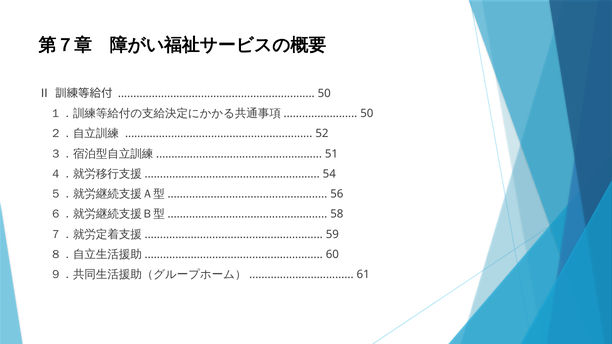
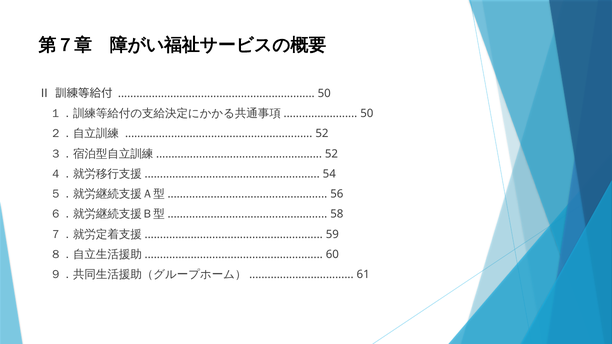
51 at (331, 154): 51 -> 52
